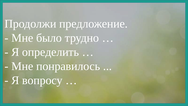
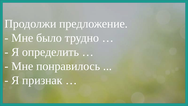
вопросу: вопросу -> признак
